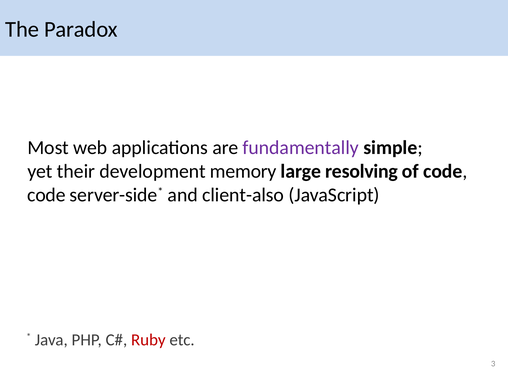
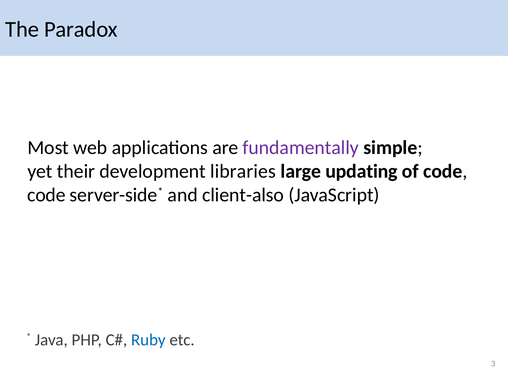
memory: memory -> libraries
resolving: resolving -> updating
Ruby colour: red -> blue
